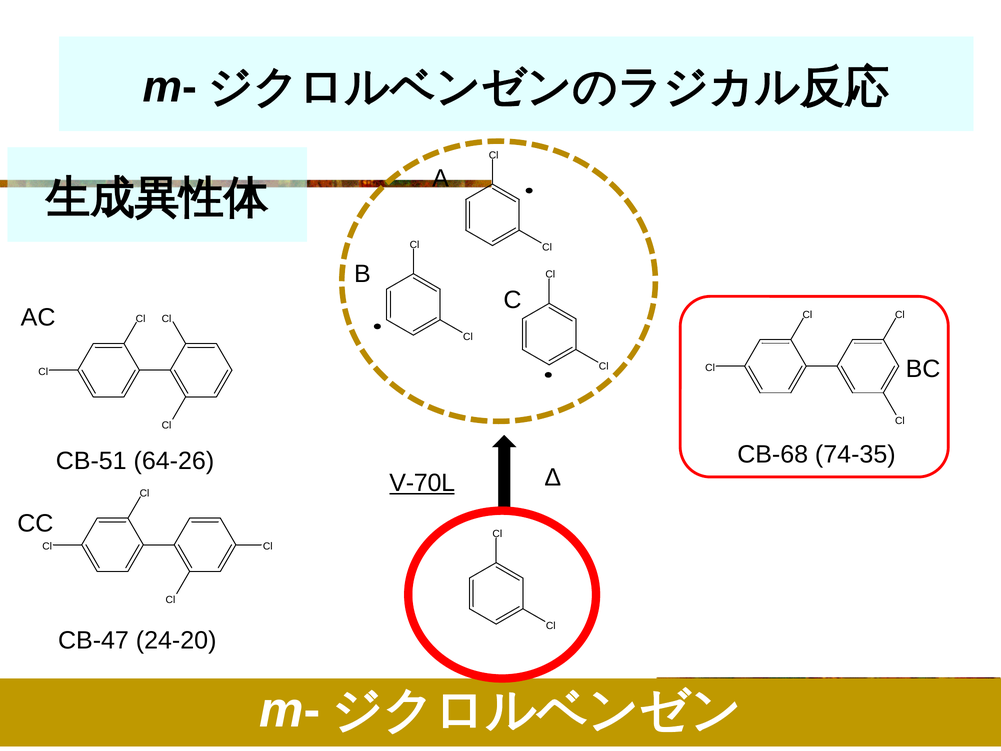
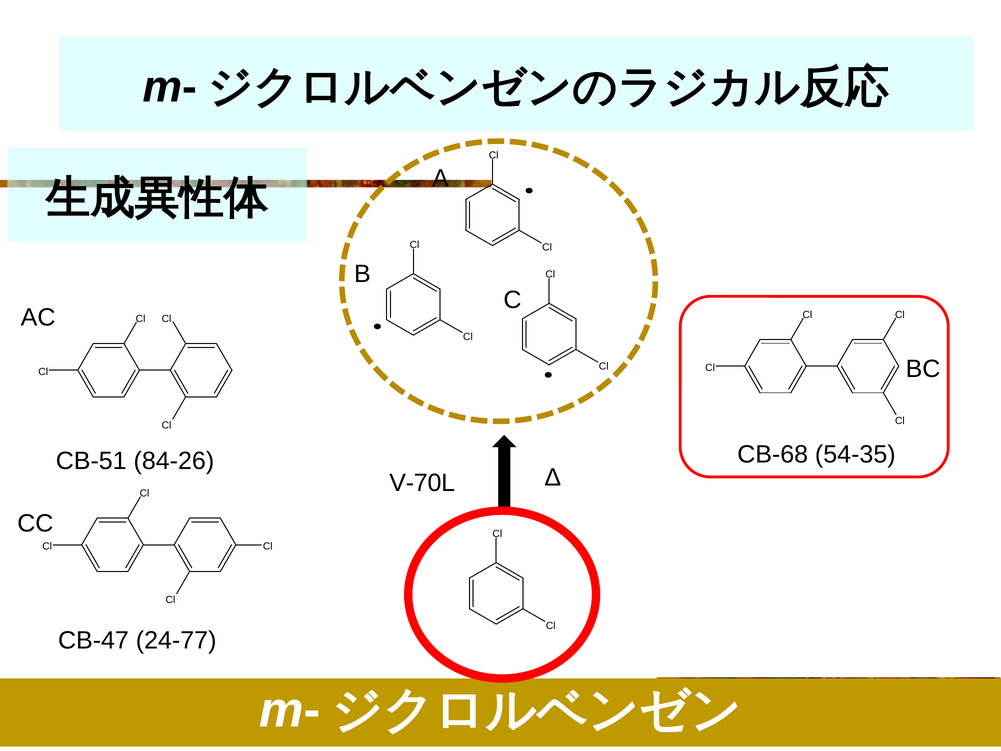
74-35: 74-35 -> 54-35
64-26: 64-26 -> 84-26
V-70L underline: present -> none
24-20: 24-20 -> 24-77
